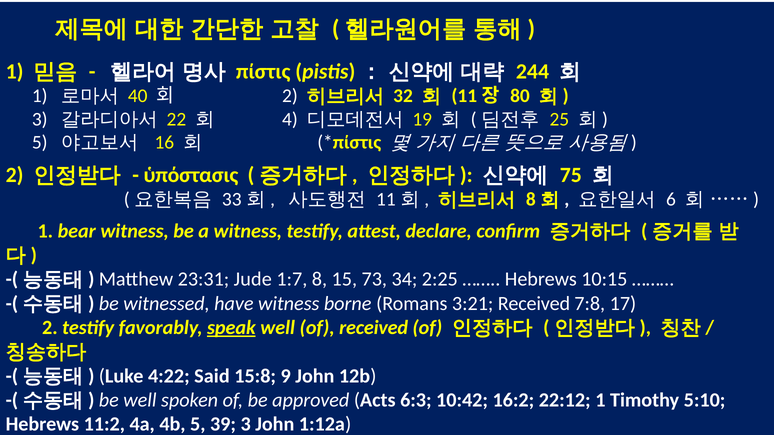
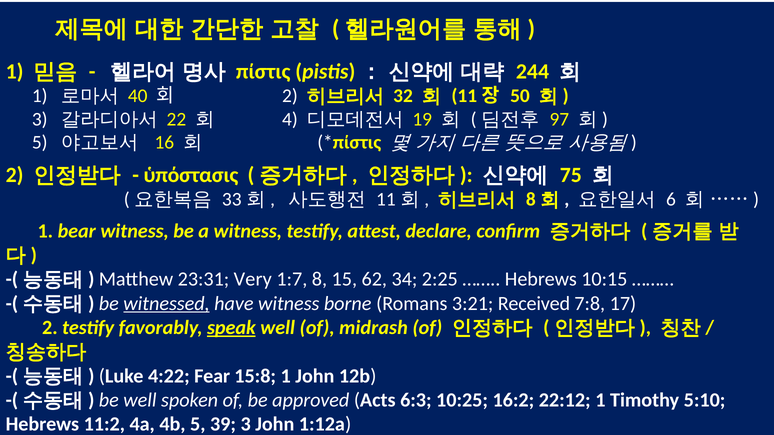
80: 80 -> 50
25: 25 -> 97
Jude: Jude -> Very
73: 73 -> 62
witnessed underline: none -> present
of received: received -> midrash
Said: Said -> Fear
15:8 9: 9 -> 1
10:42: 10:42 -> 10:25
